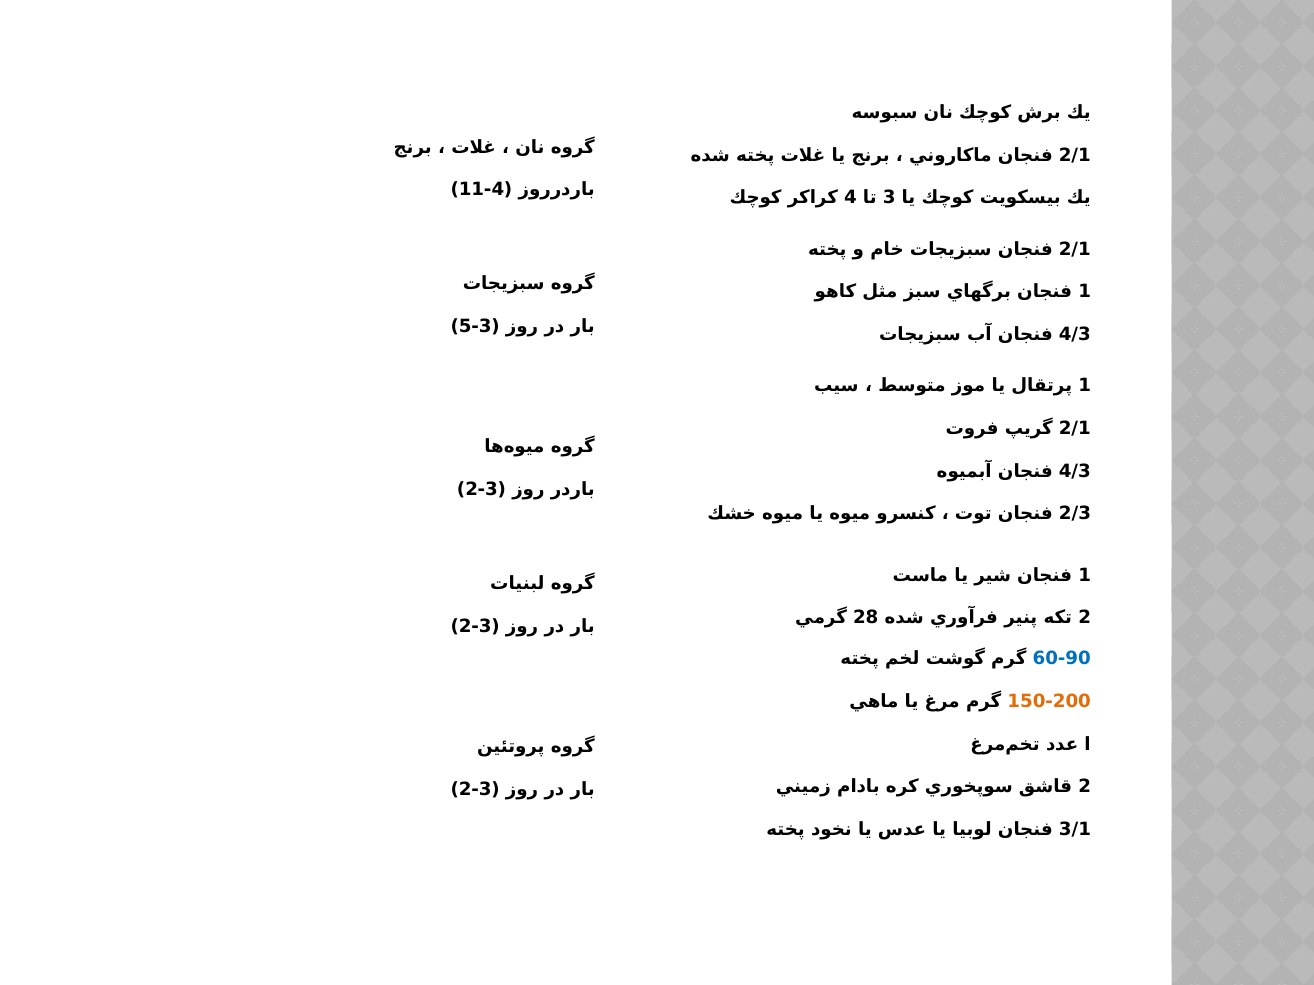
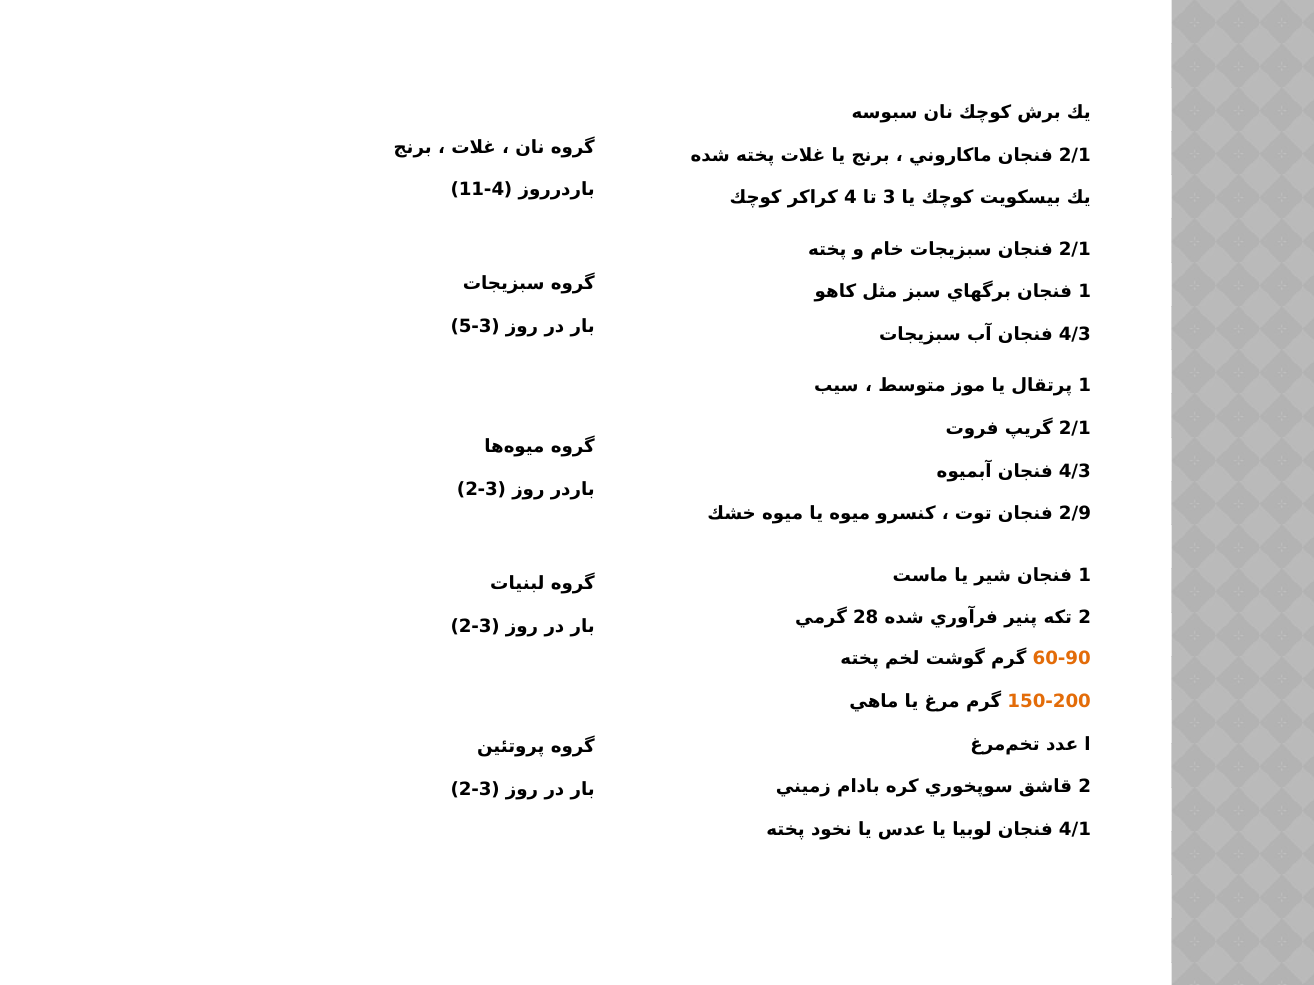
2/3: 2/3 -> 2/9
60-90 colour: blue -> orange
3/1: 3/1 -> 4/1
